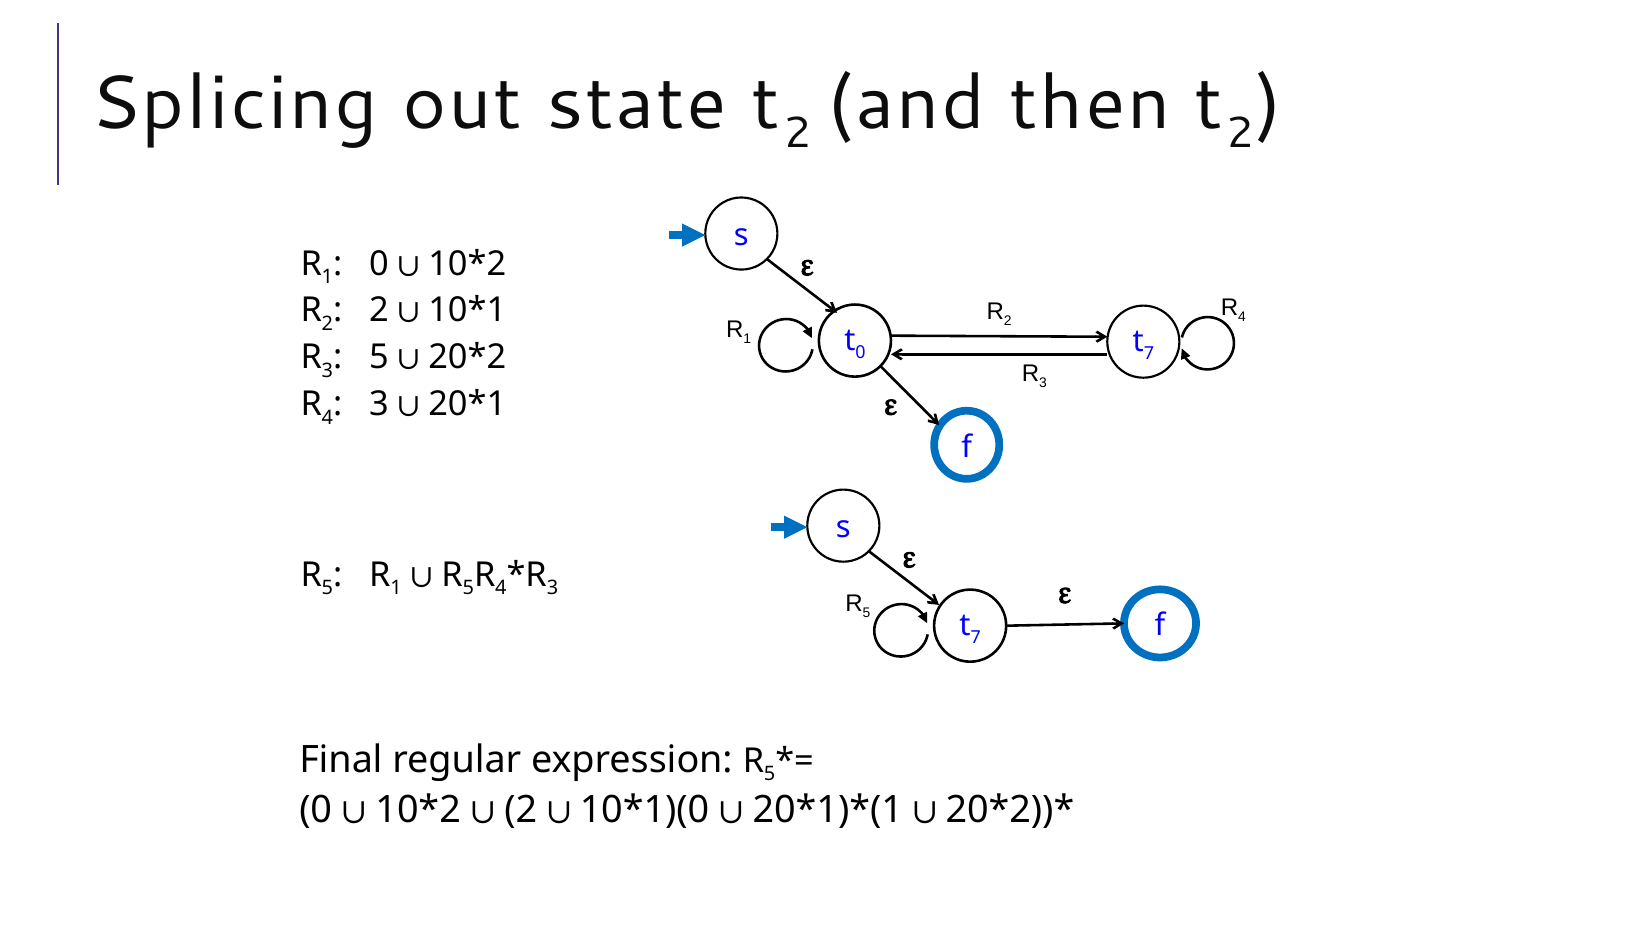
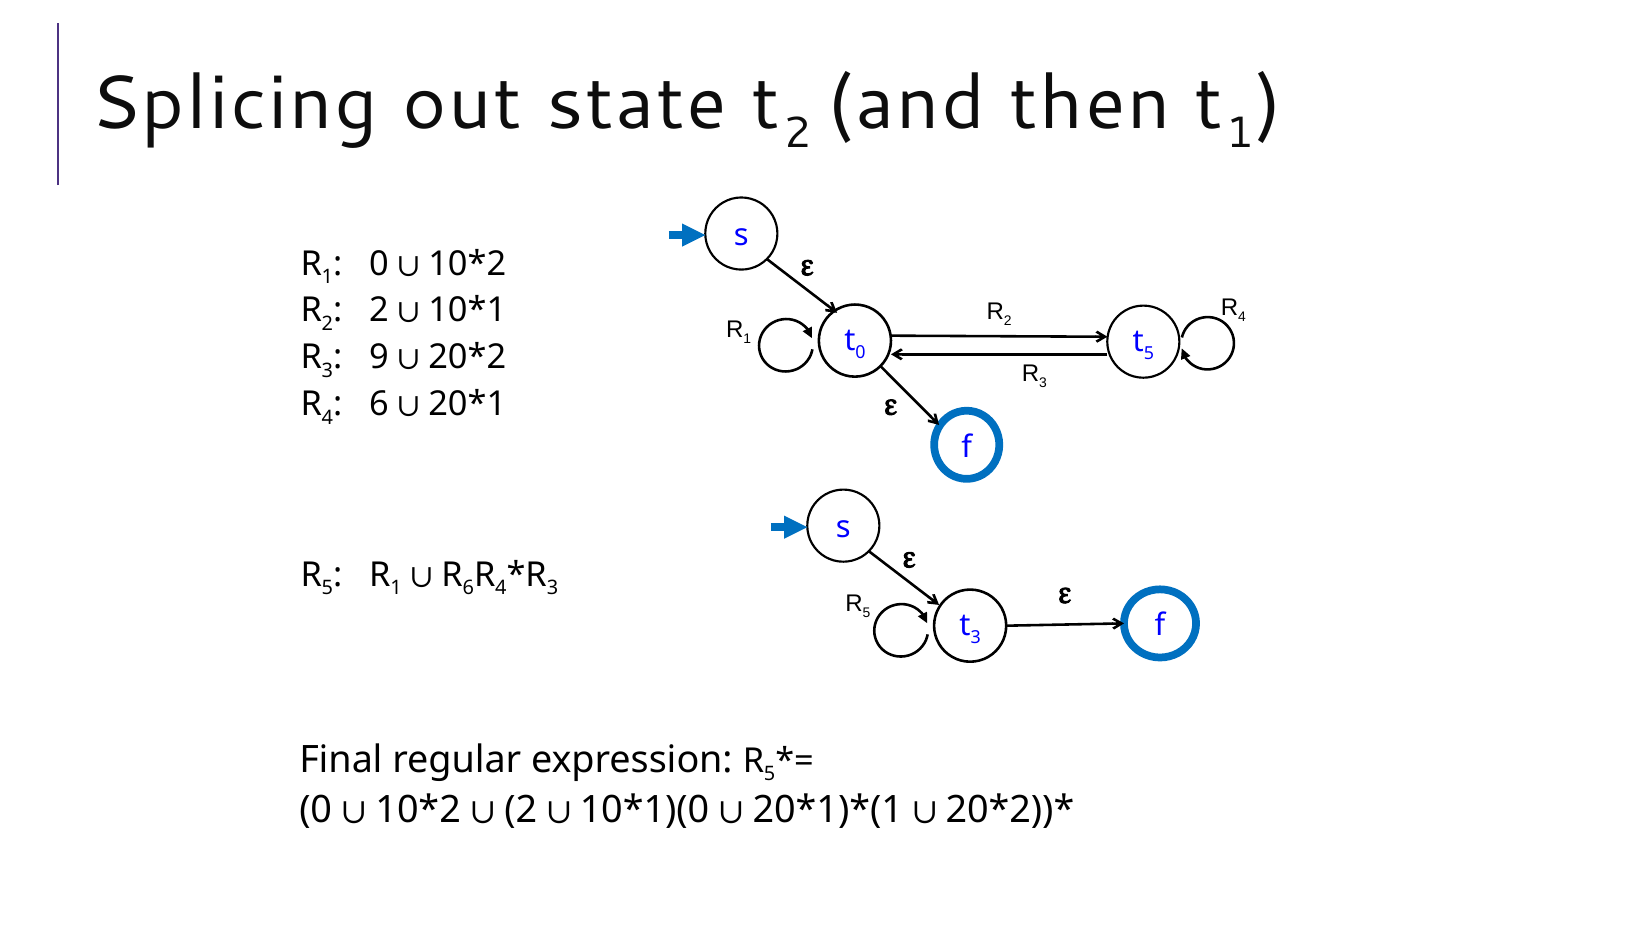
2 at (1240, 133): 2 -> 1
7 at (1149, 353): 7 -> 5
5 at (379, 358): 5 -> 9
3 at (379, 404): 3 -> 6
5 at (468, 588): 5 -> 6
7 at (976, 637): 7 -> 3
